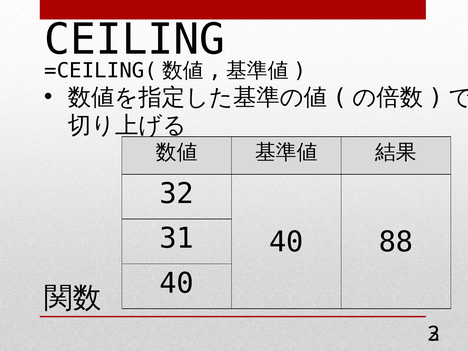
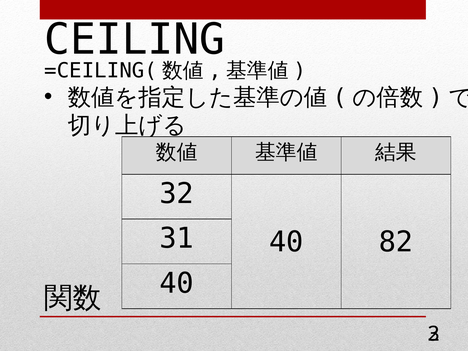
88: 88 -> 82
